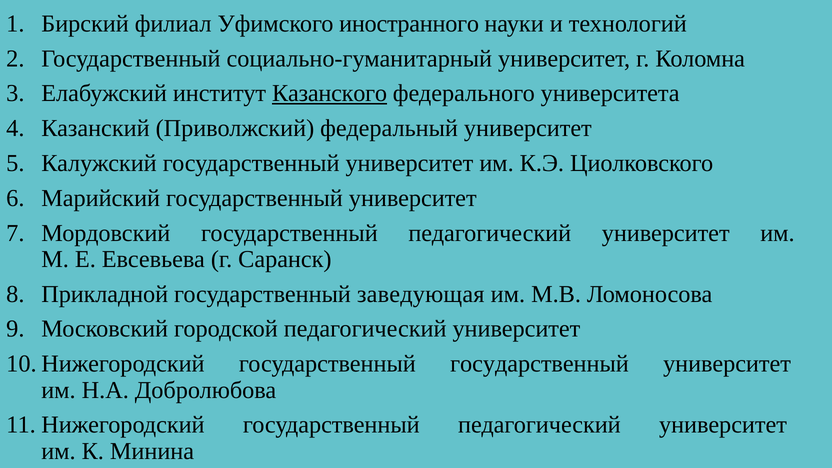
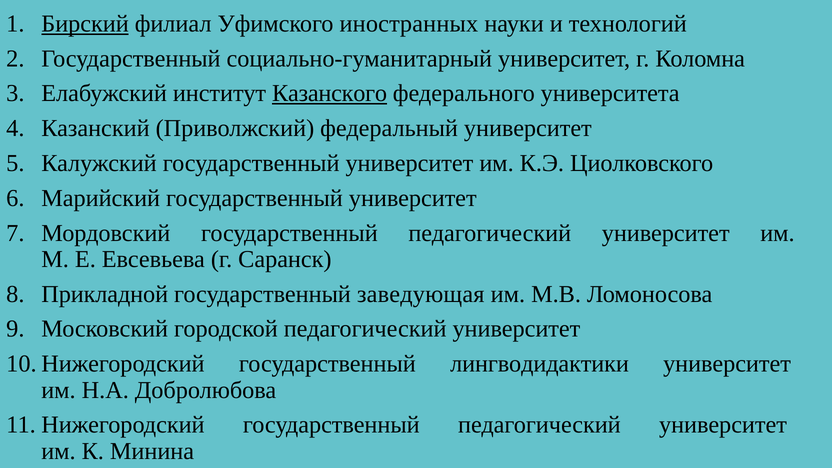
Бирский underline: none -> present
иностранного: иностранного -> иностранных
государственный государственный: государственный -> лингводидактики
